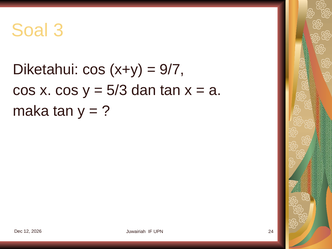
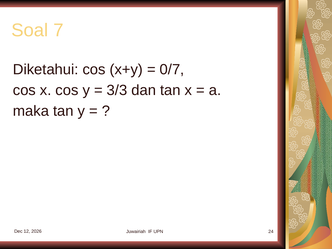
3: 3 -> 7
9/7: 9/7 -> 0/7
5/3: 5/3 -> 3/3
